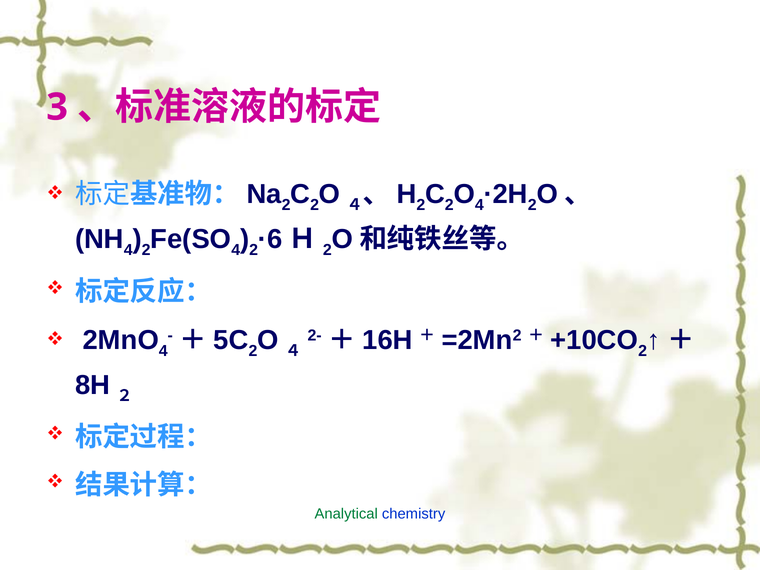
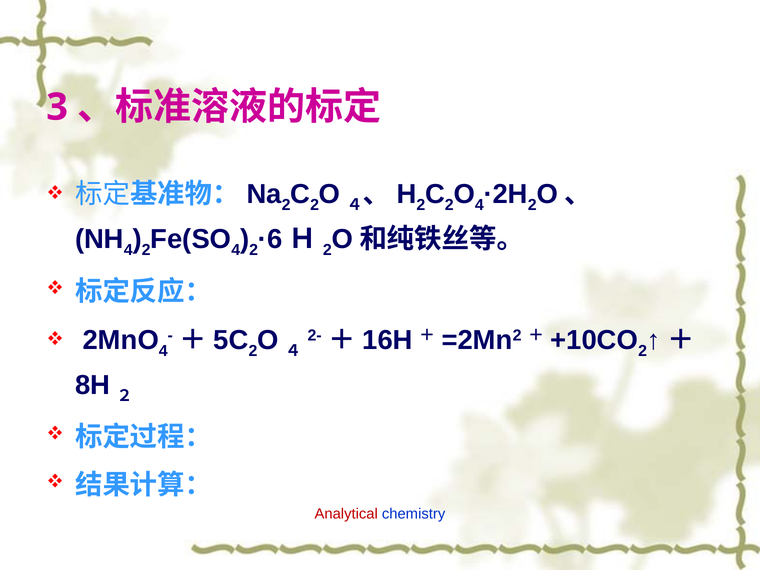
Analytical colour: green -> red
